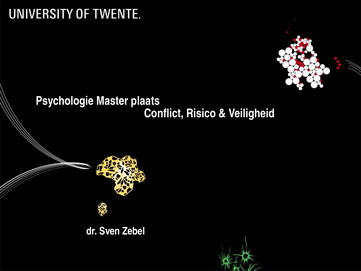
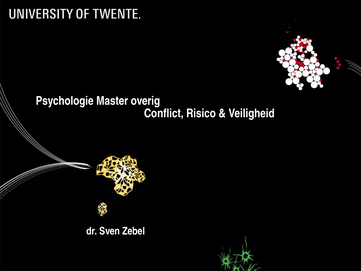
plaats: plaats -> overig
